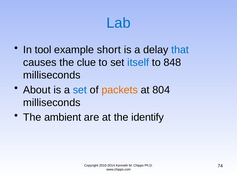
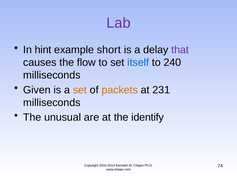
Lab colour: blue -> purple
tool: tool -> hint
that colour: blue -> purple
clue: clue -> flow
848: 848 -> 240
About: About -> Given
set at (80, 90) colour: blue -> orange
804: 804 -> 231
ambient: ambient -> unusual
